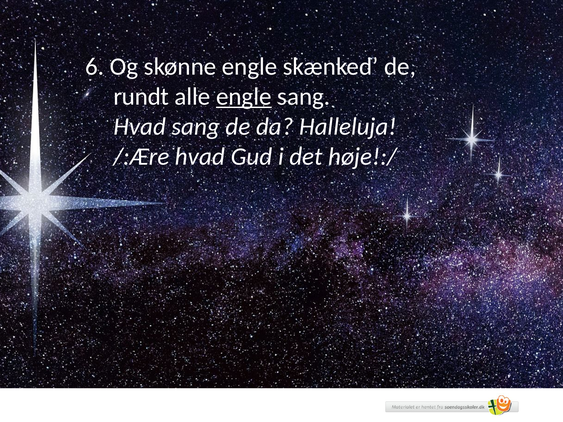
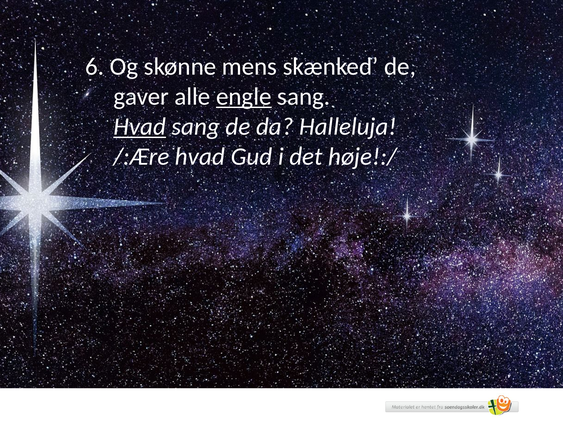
skønne engle: engle -> mens
rundt: rundt -> gaver
Hvad at (140, 127) underline: none -> present
